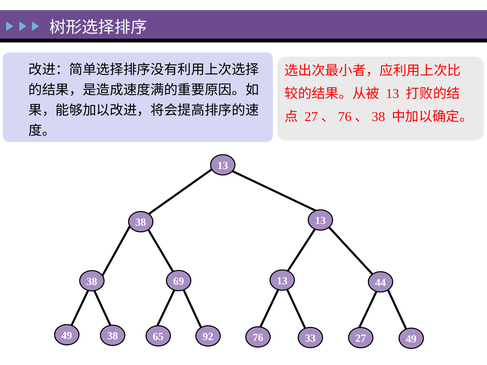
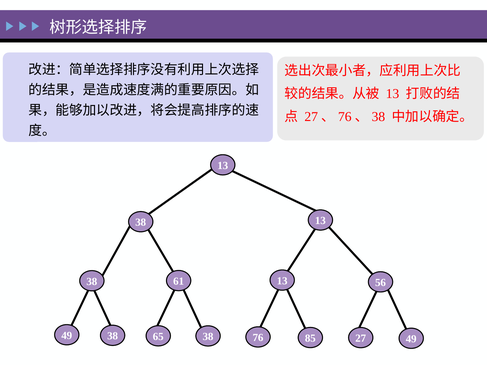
69: 69 -> 61
44: 44 -> 56
92 at (208, 337): 92 -> 38
33: 33 -> 85
